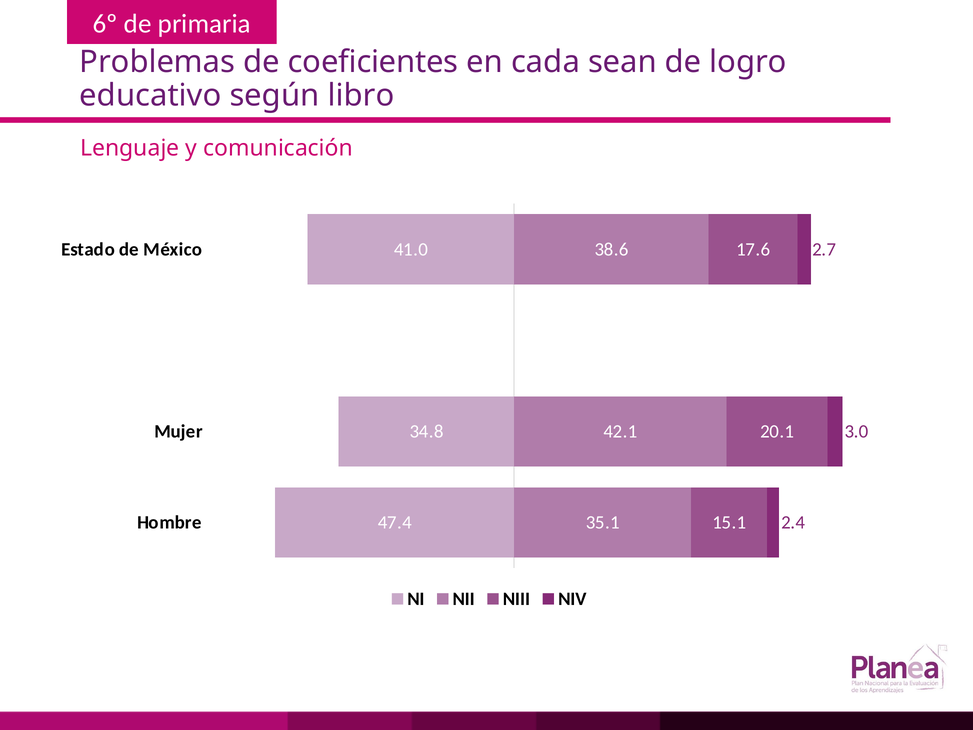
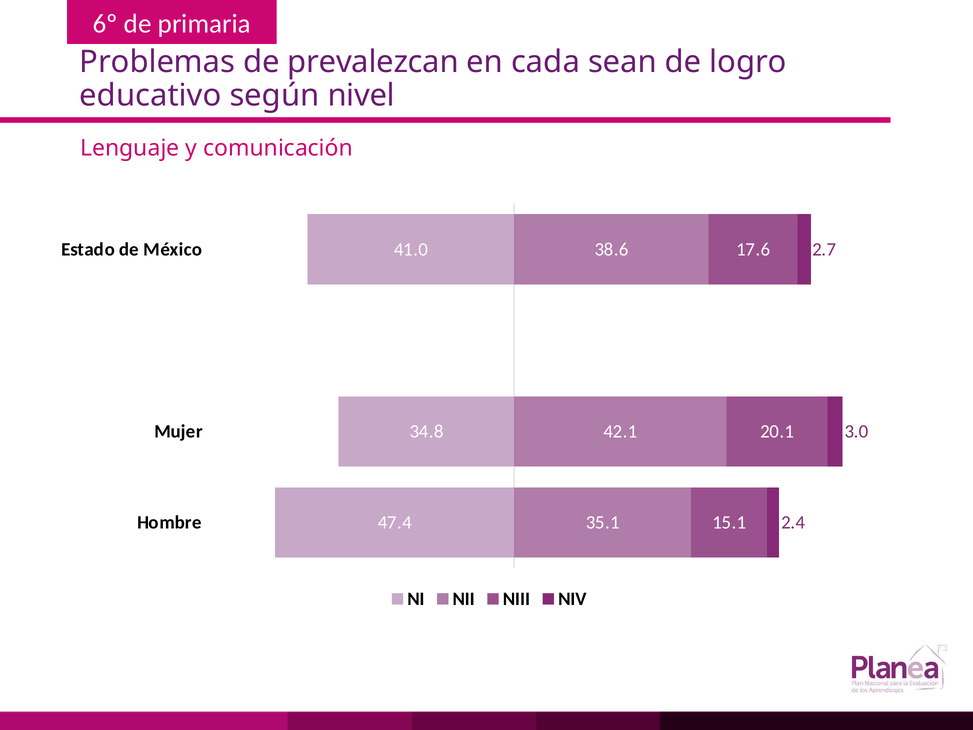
coeficientes: coeficientes -> prevalezcan
libro: libro -> nivel
